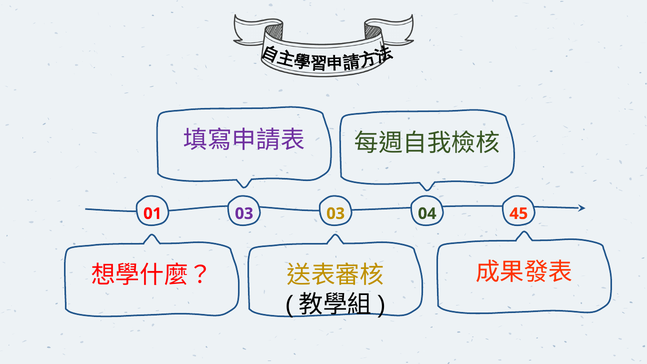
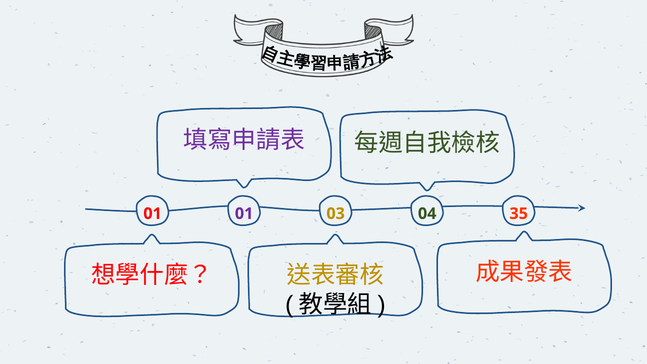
01 03: 03 -> 01
45: 45 -> 35
